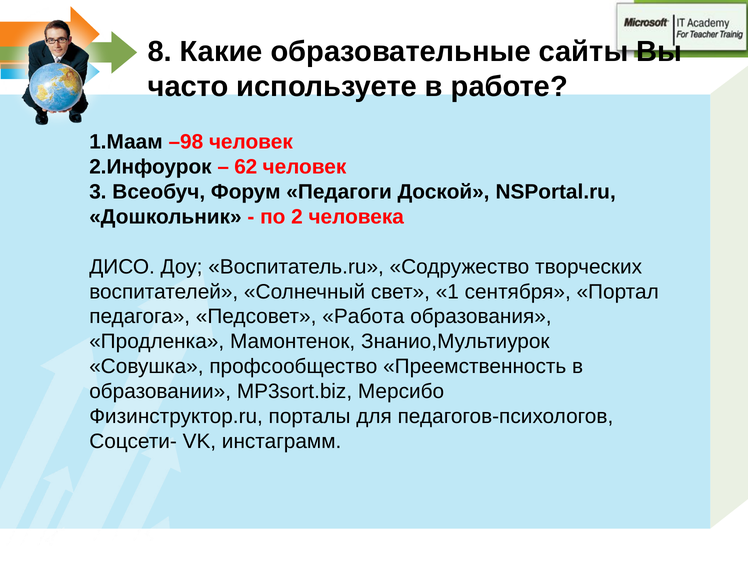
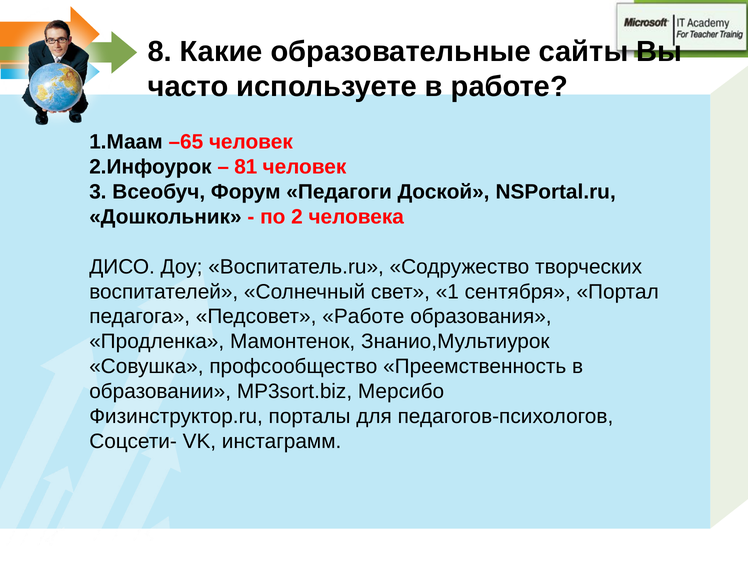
–98: –98 -> –65
62: 62 -> 81
Педсовет Работа: Работа -> Работе
